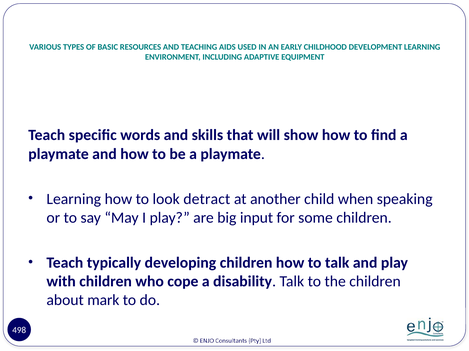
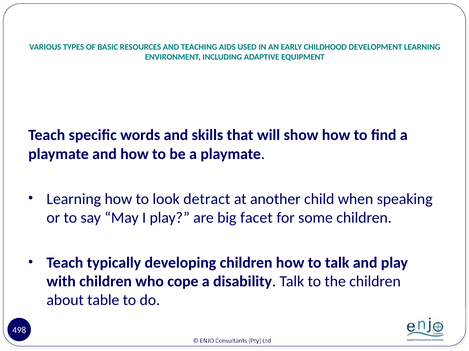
input: input -> facet
mark: mark -> table
